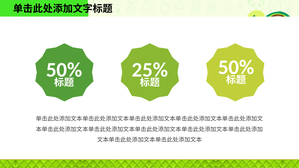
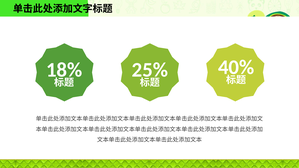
50% at (236, 67): 50% -> 40%
50% at (64, 70): 50% -> 18%
